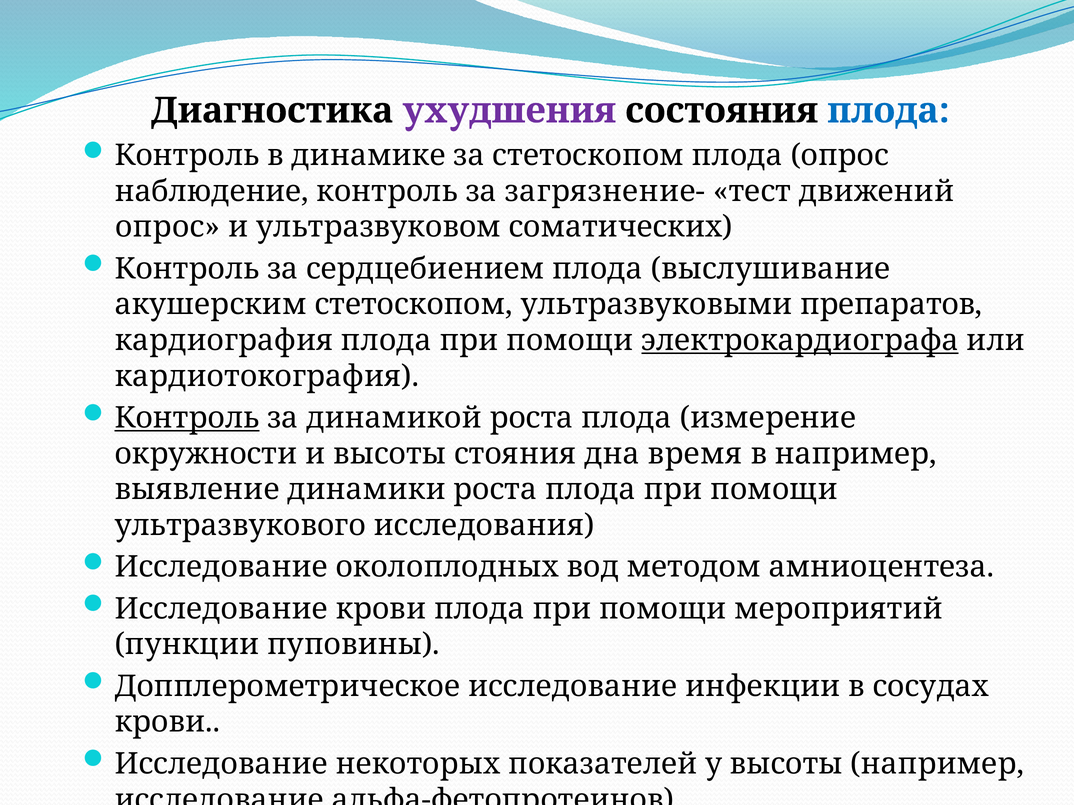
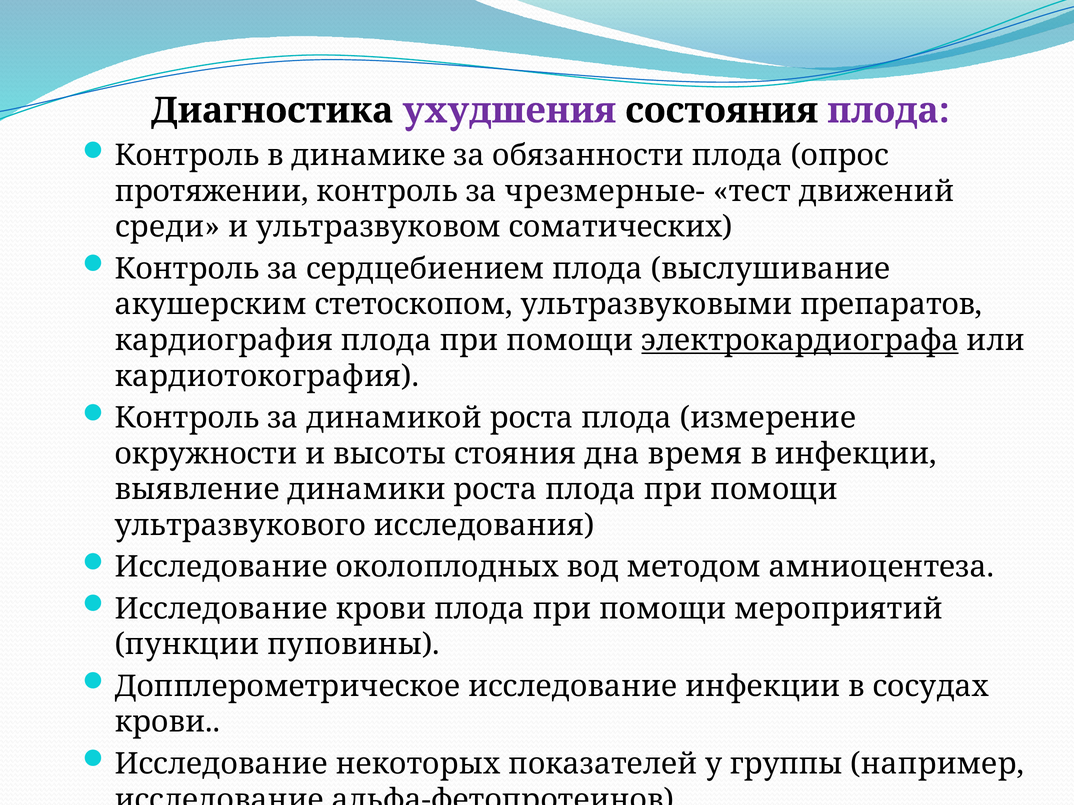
плода at (889, 111) colour: blue -> purple
за стетоскопом: стетоскопом -> обязанности
наблюдение: наблюдение -> протяжении
загрязнение-: загрязнение- -> чрезмерные-
опрос at (168, 227): опрос -> среди
Контроль at (187, 418) underline: present -> none
в например: например -> инфекции
у высоты: высоты -> группы
